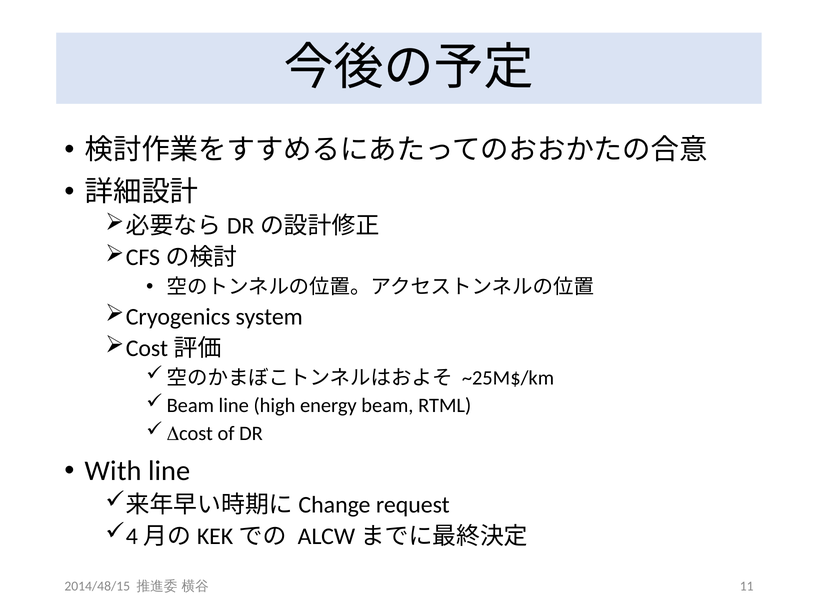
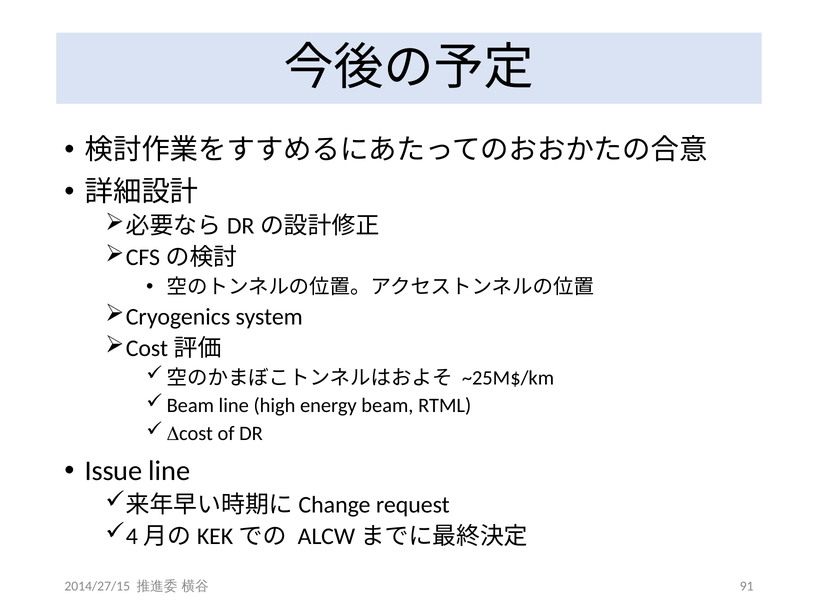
With: With -> Issue
2014/48/15: 2014/48/15 -> 2014/27/15
11: 11 -> 91
